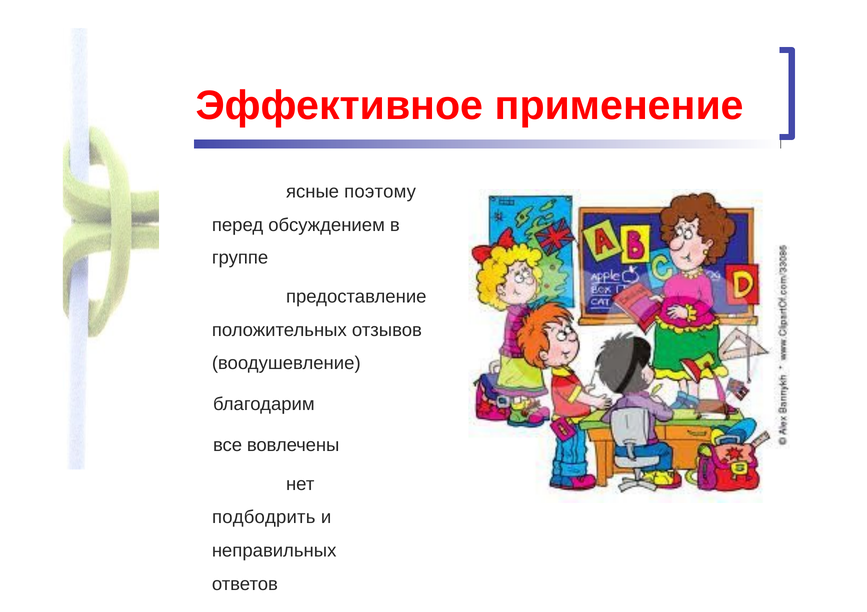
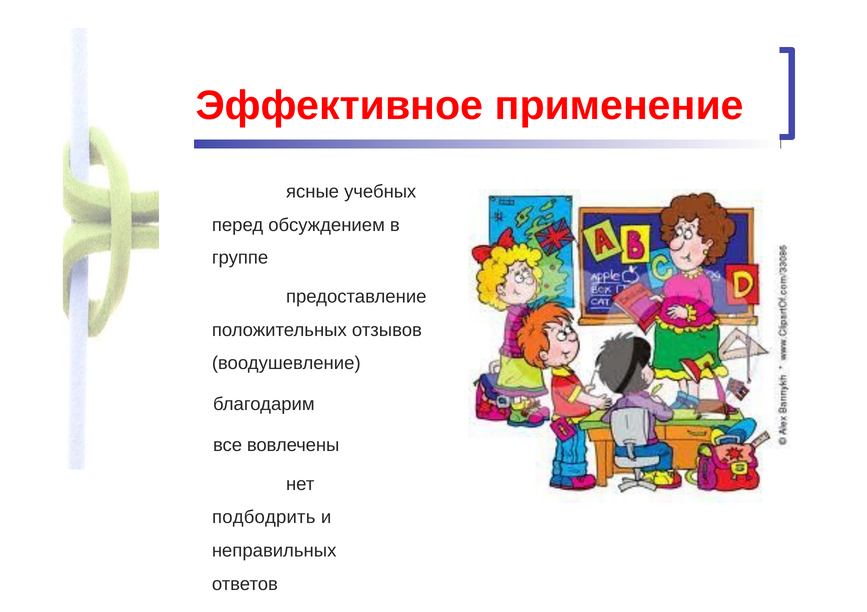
поэтому: поэтому -> учебных
